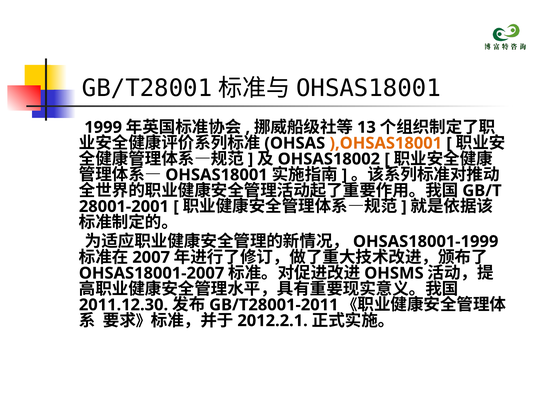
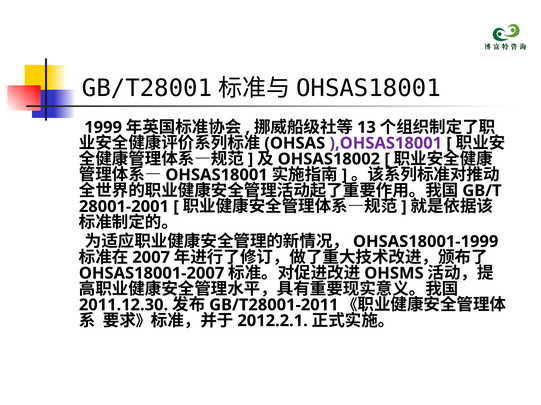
),OHSAS18001 colour: orange -> purple
